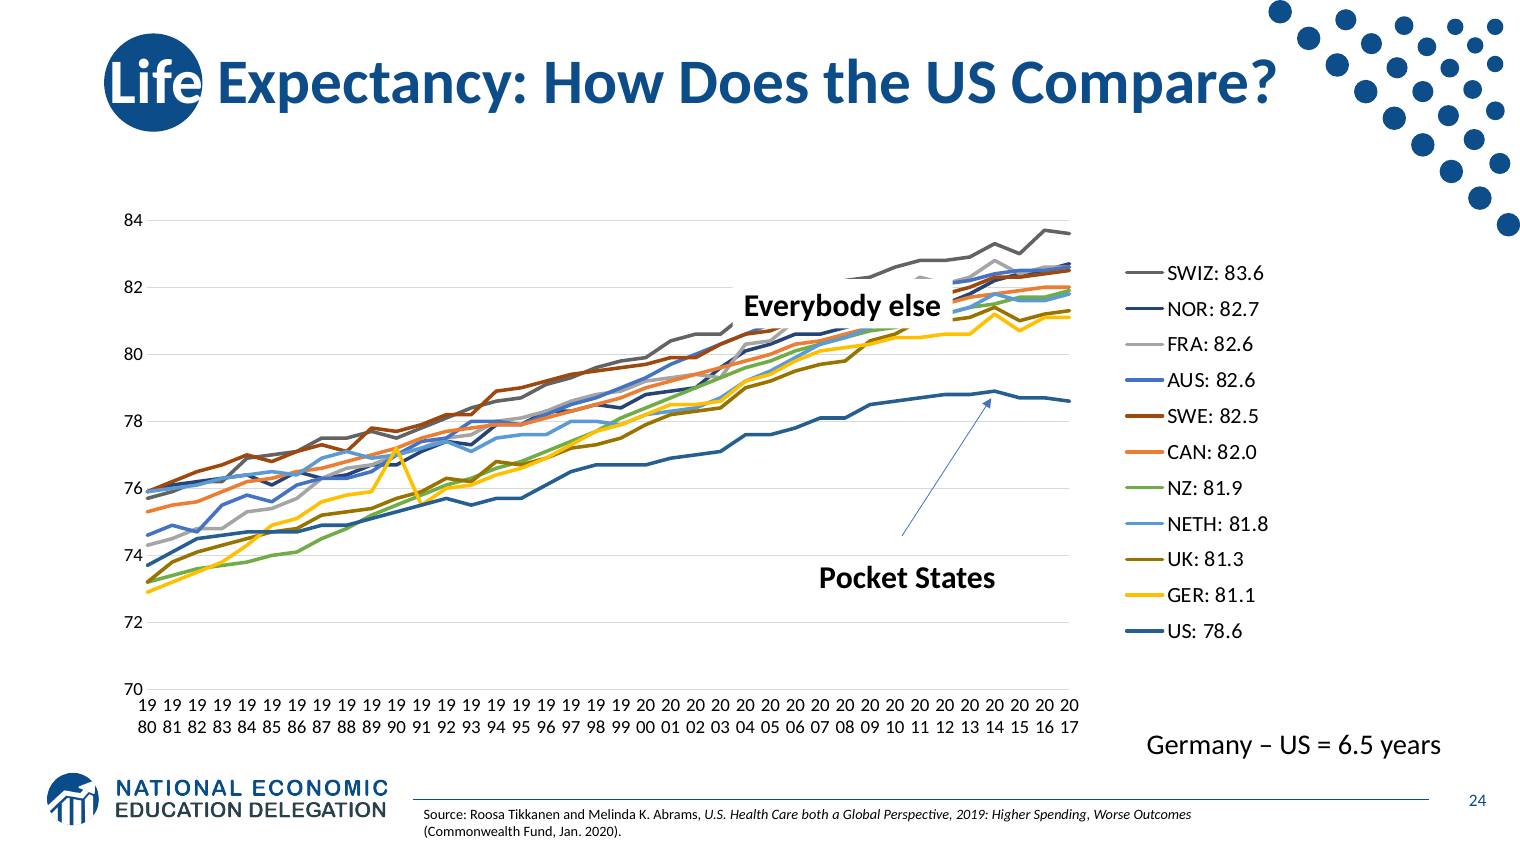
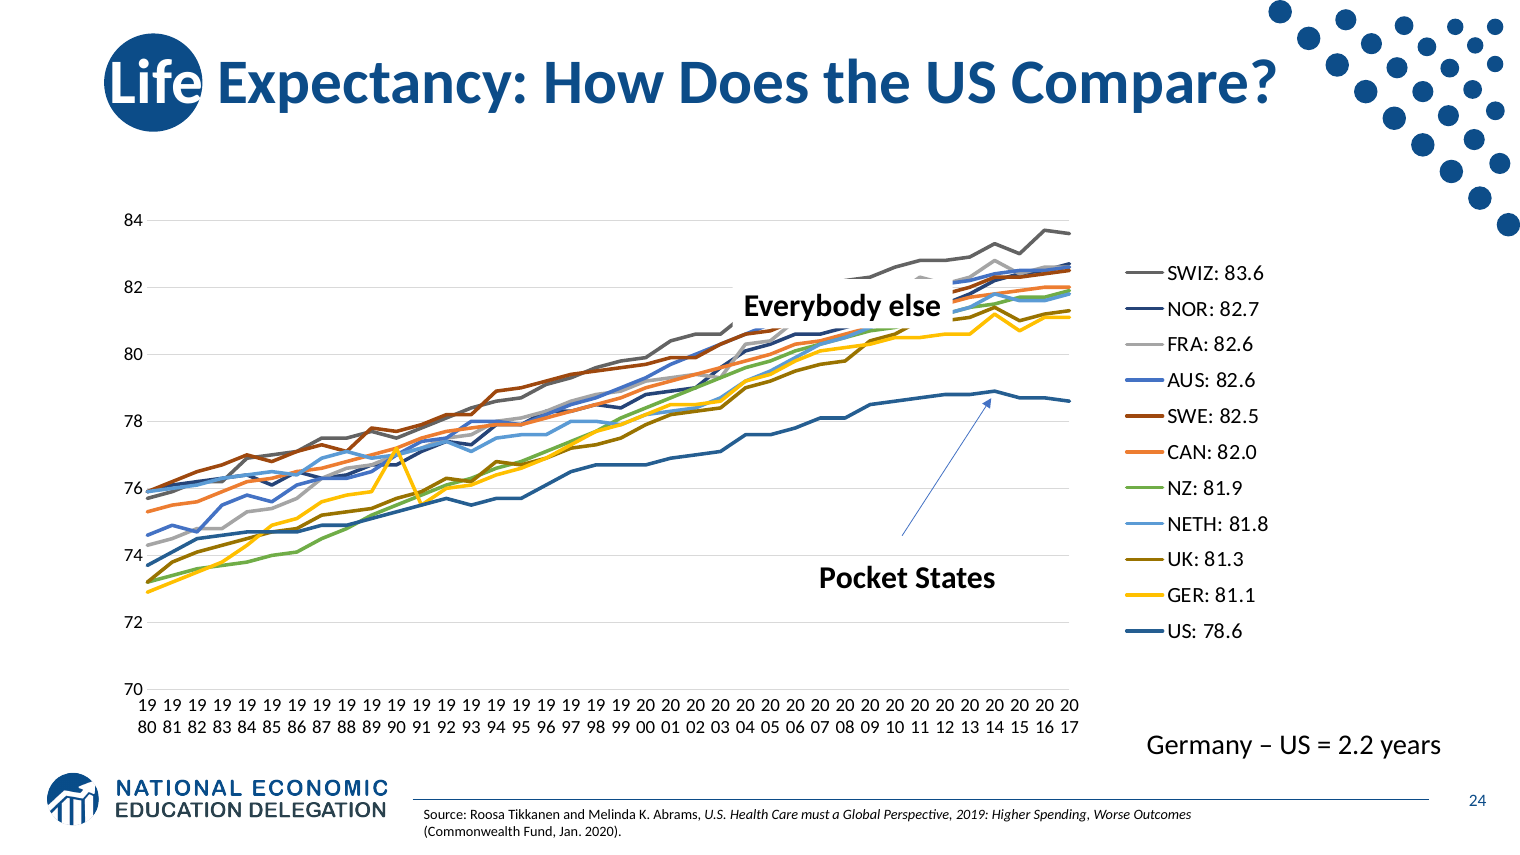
6.5: 6.5 -> 2.2
both: both -> must
